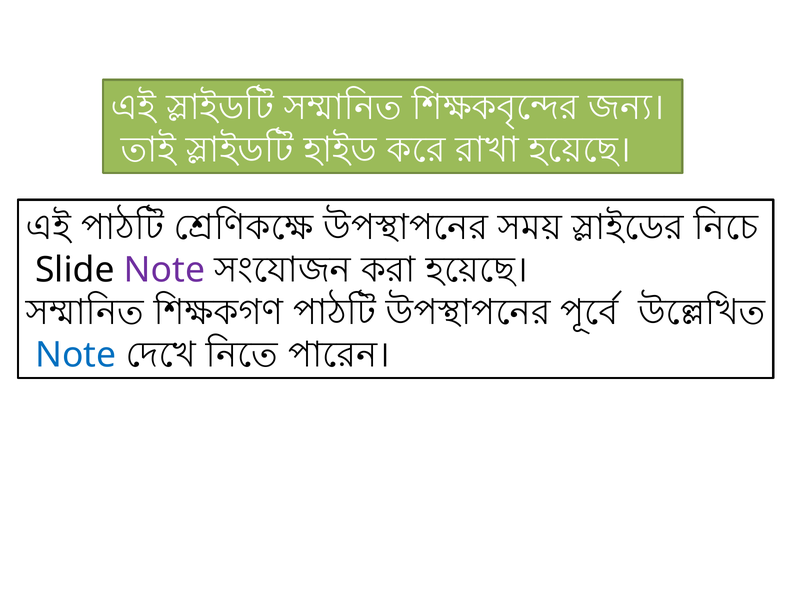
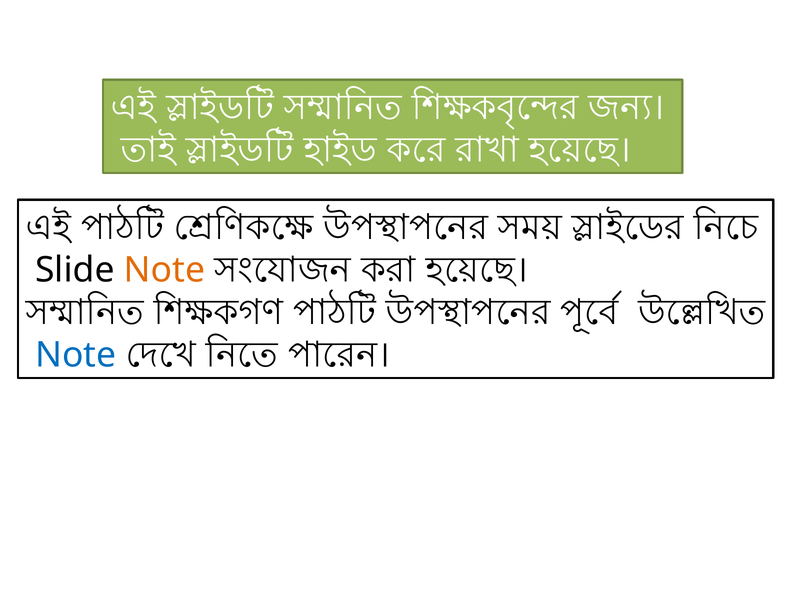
Note at (164, 270) colour: purple -> orange
